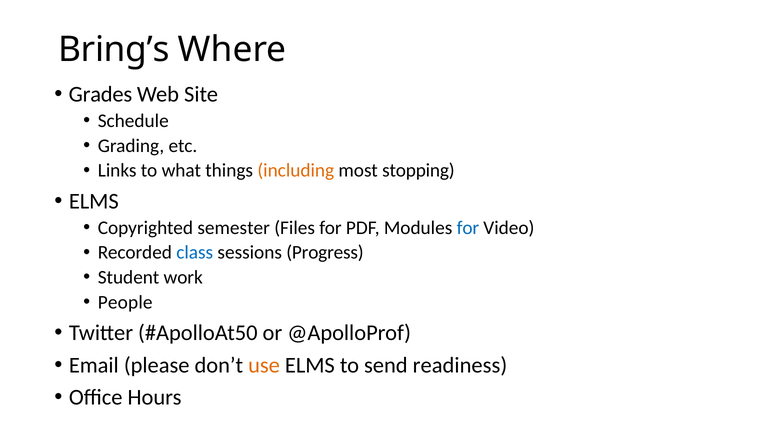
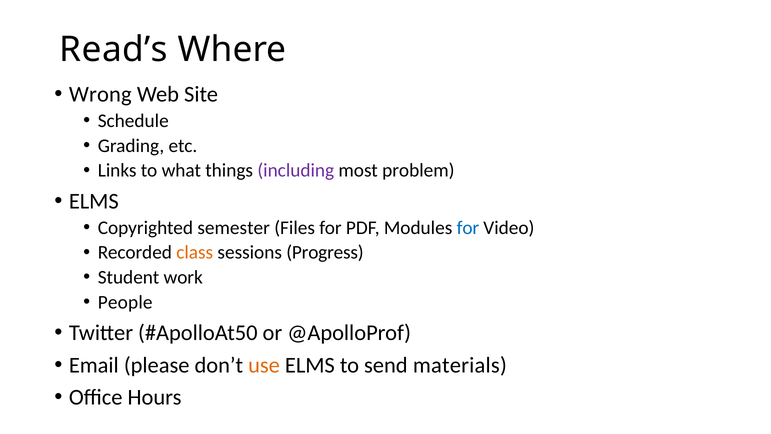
Bring’s: Bring’s -> Read’s
Grades: Grades -> Wrong
including colour: orange -> purple
stopping: stopping -> problem
class colour: blue -> orange
readiness: readiness -> materials
